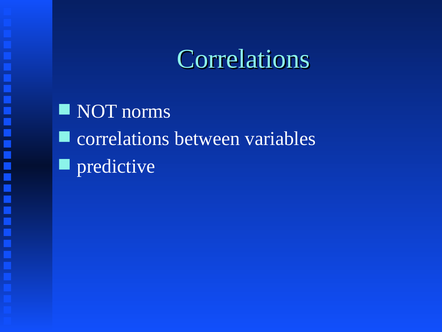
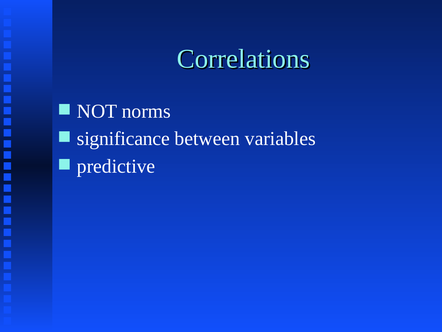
correlations at (123, 139): correlations -> significance
